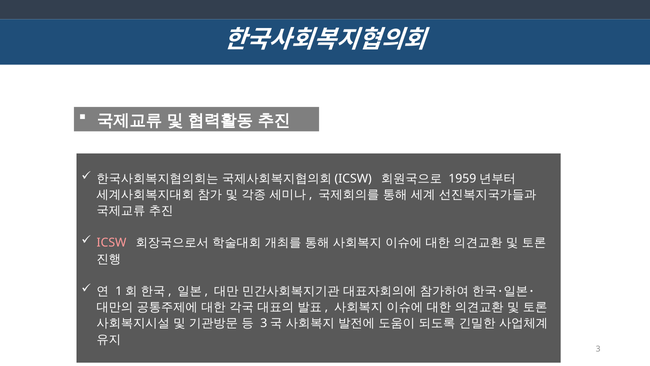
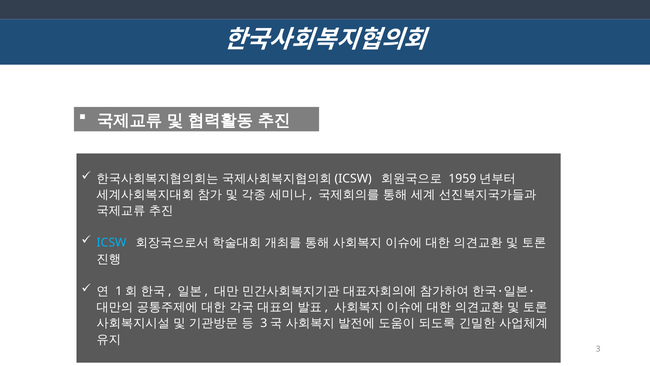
ICSW colour: pink -> light blue
